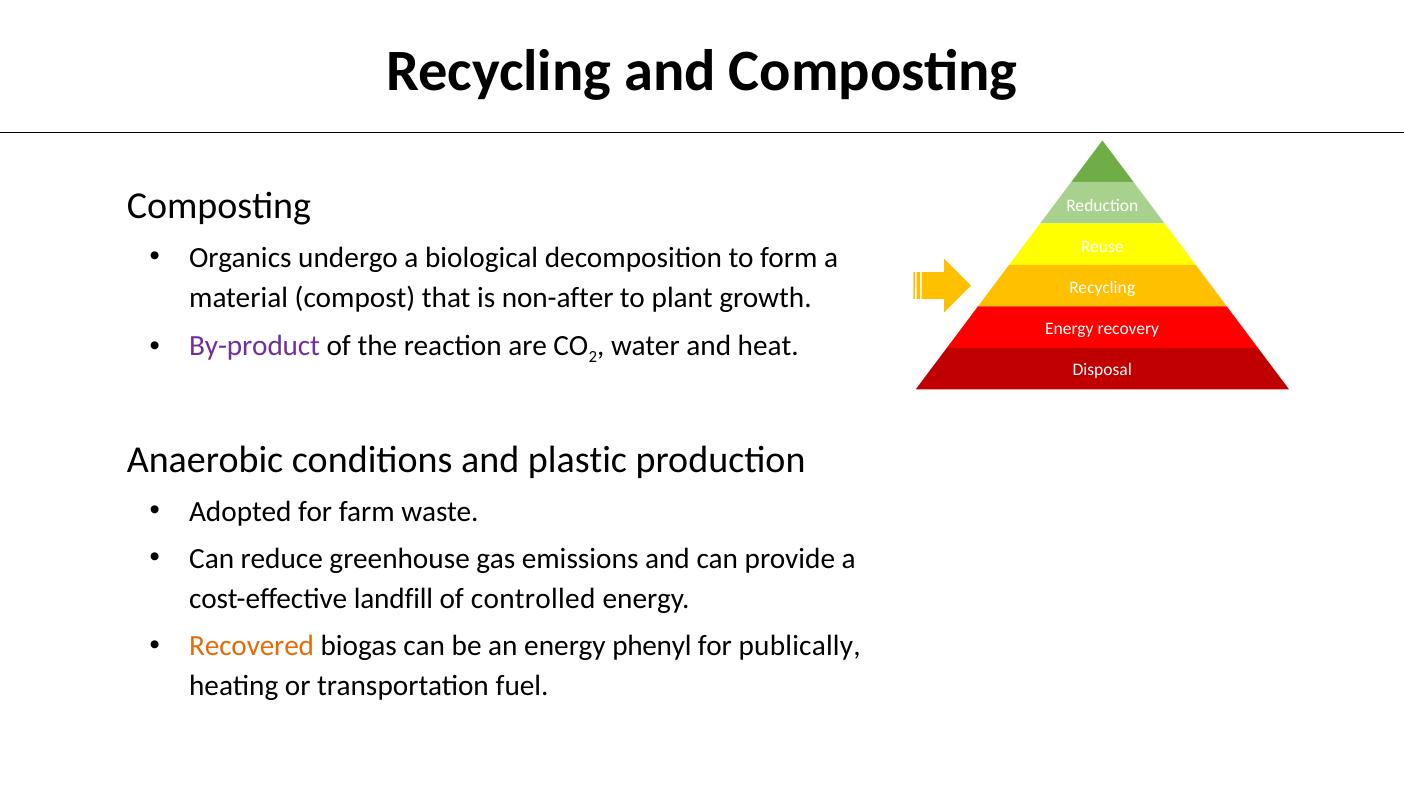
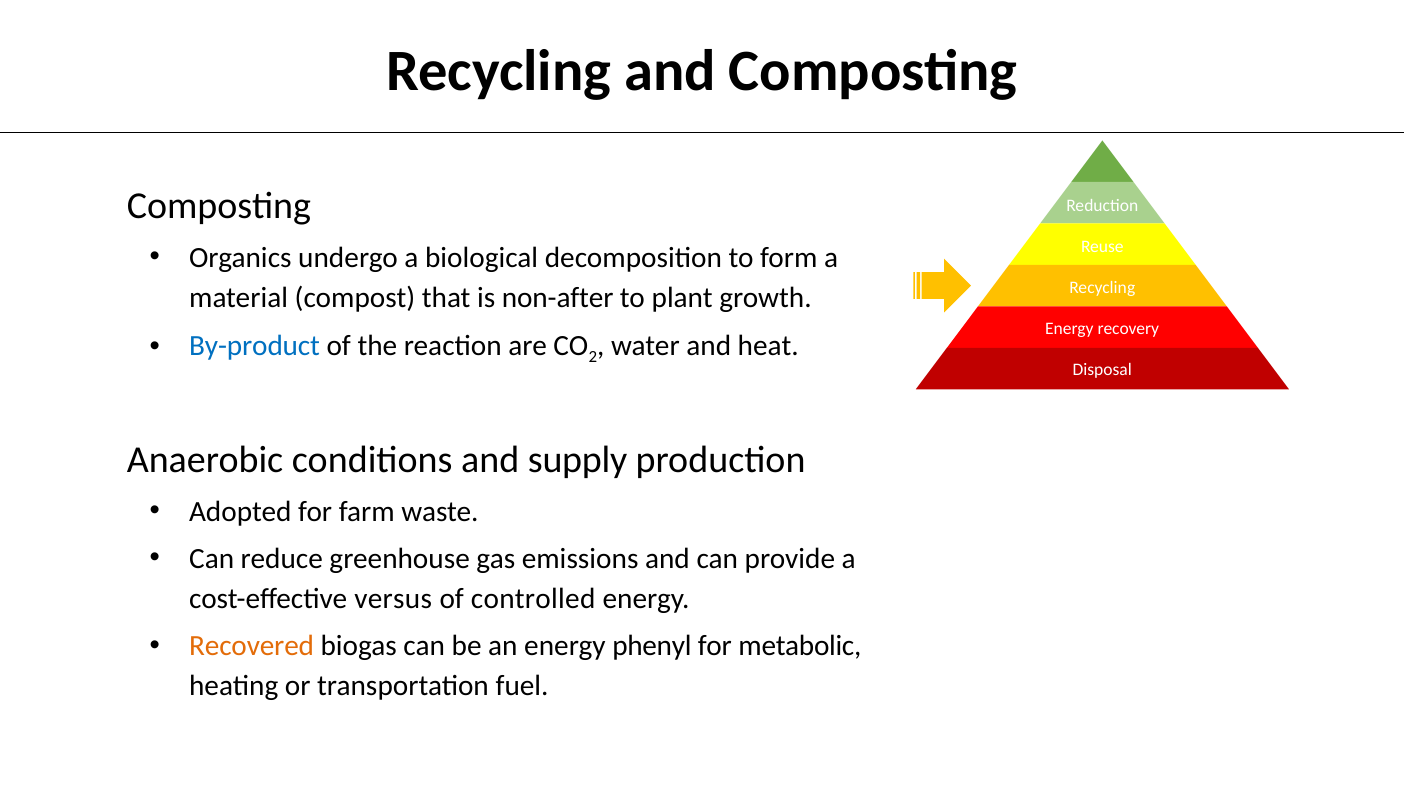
By-product colour: purple -> blue
plastic: plastic -> supply
landfill: landfill -> versus
publically: publically -> metabolic
